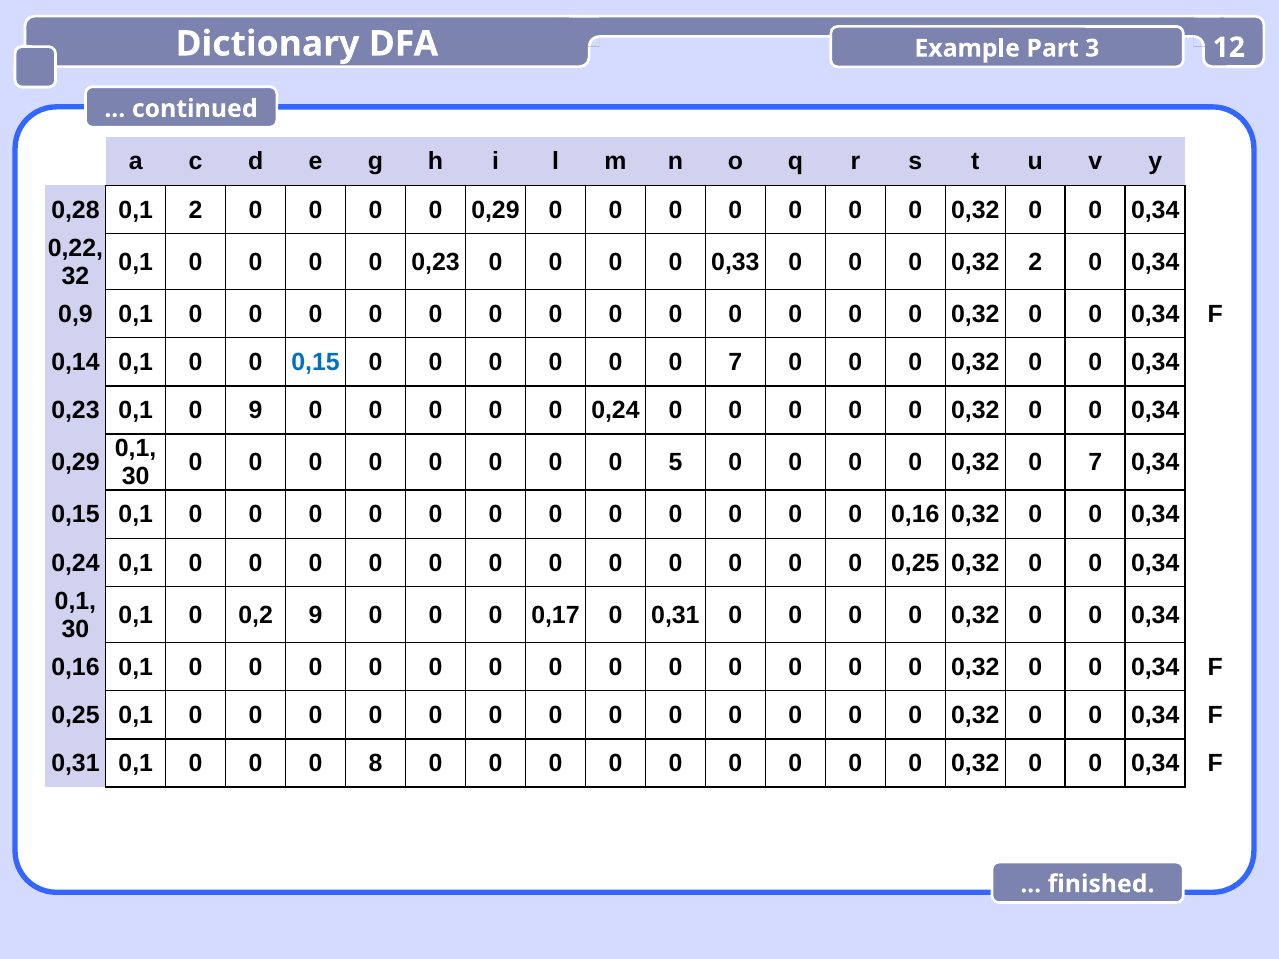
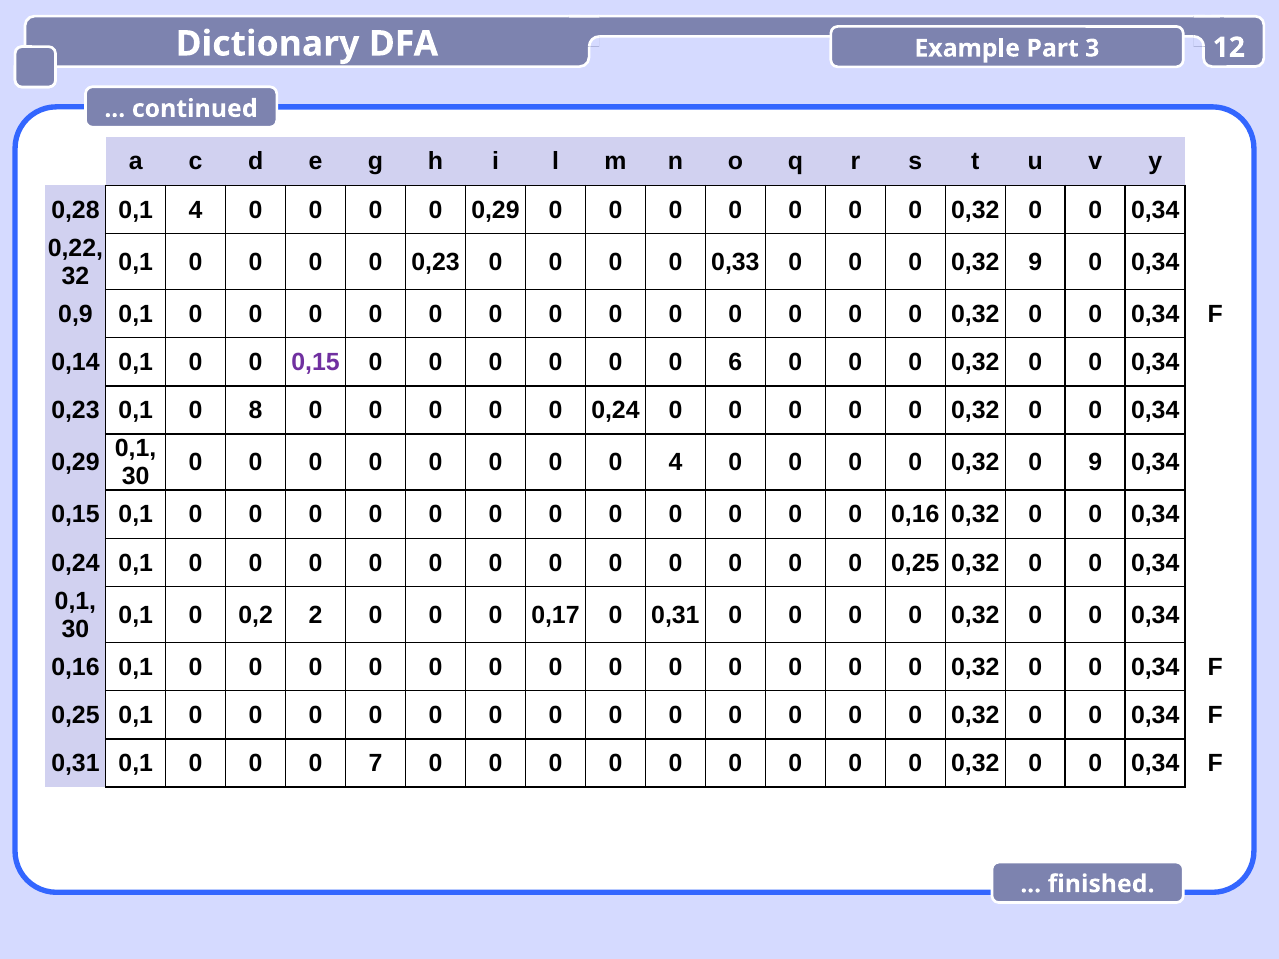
0,1 2: 2 -> 4
0,32 2: 2 -> 9
0,15 at (316, 362) colour: blue -> purple
0 0 7: 7 -> 6
0 9: 9 -> 8
0 5: 5 -> 4
0,32 0 7: 7 -> 9
0,2 9: 9 -> 2
8: 8 -> 7
